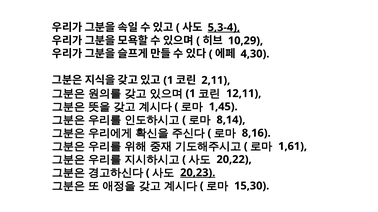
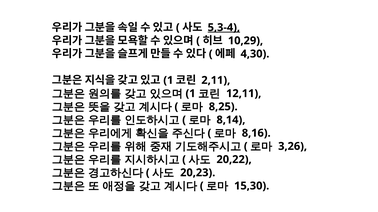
1,45: 1,45 -> 8,25
1,61: 1,61 -> 3,26
20,23 underline: present -> none
